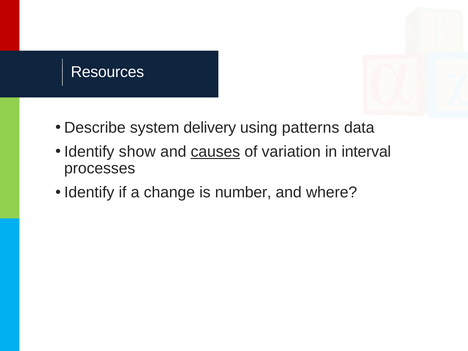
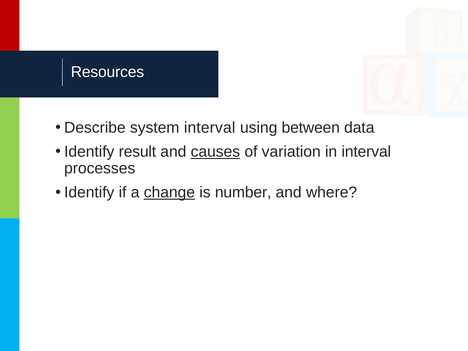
system delivery: delivery -> interval
patterns: patterns -> between
show: show -> result
change underline: none -> present
